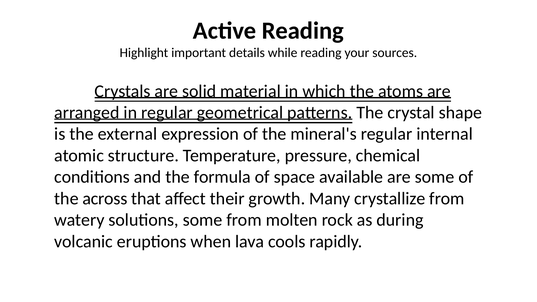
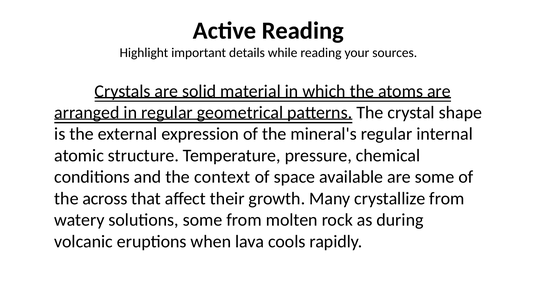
formula: formula -> context
